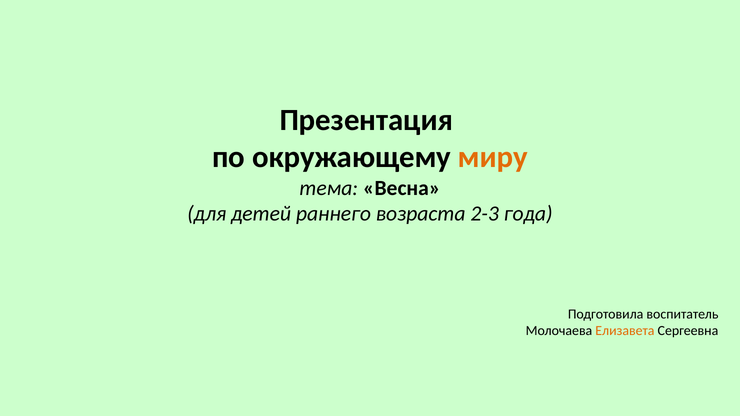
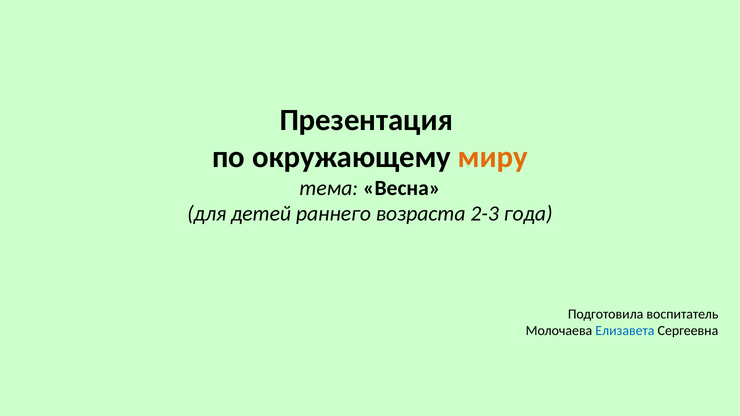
Елизавета colour: orange -> blue
